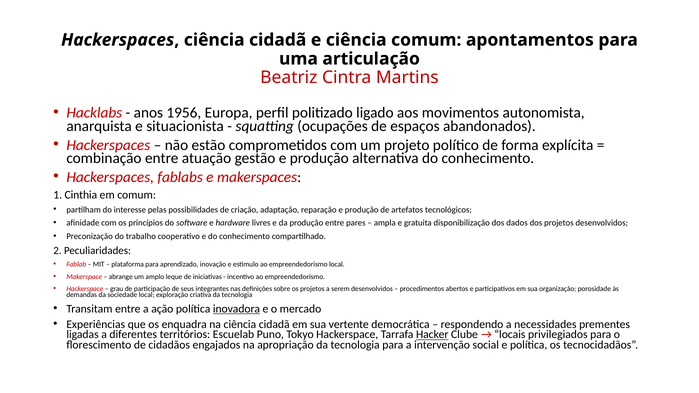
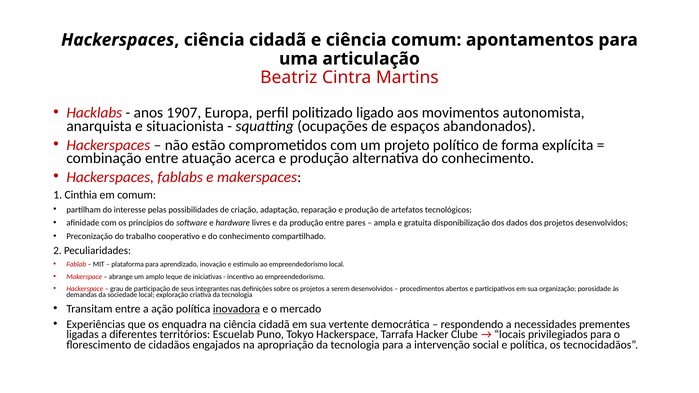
1956: 1956 -> 1907
gestão: gestão -> acerca
Hacker underline: present -> none
